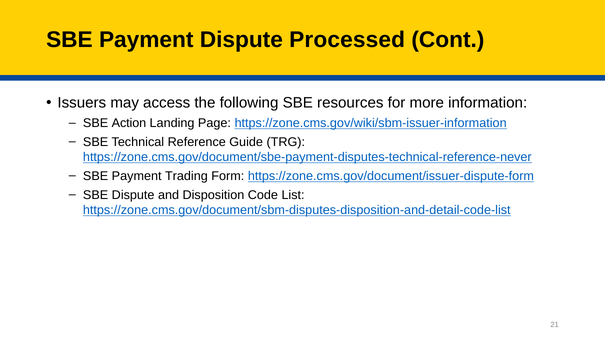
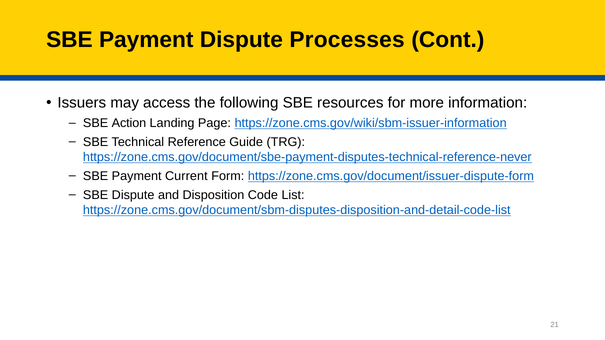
Processed: Processed -> Processes
Trading: Trading -> Current
